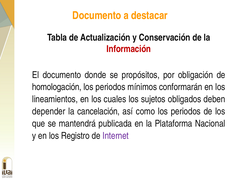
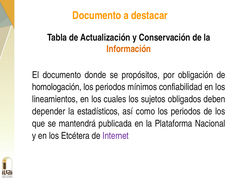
Información colour: red -> orange
conformarán: conformarán -> confiabilidad
cancelación: cancelación -> estadísticos
Registro: Registro -> Etcétera
